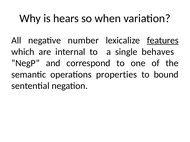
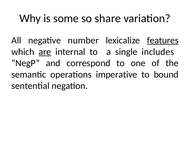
hears: hears -> some
when: when -> share
are underline: none -> present
behaves: behaves -> includes
properties: properties -> imperative
